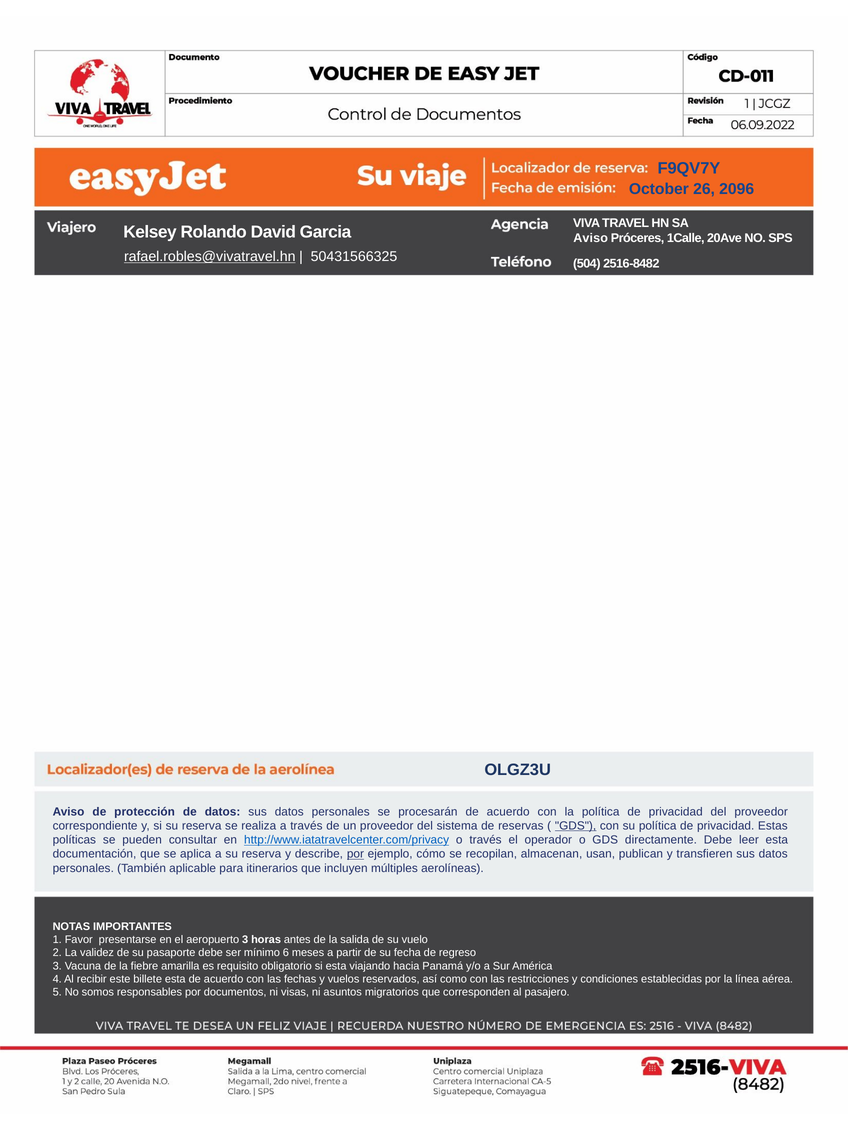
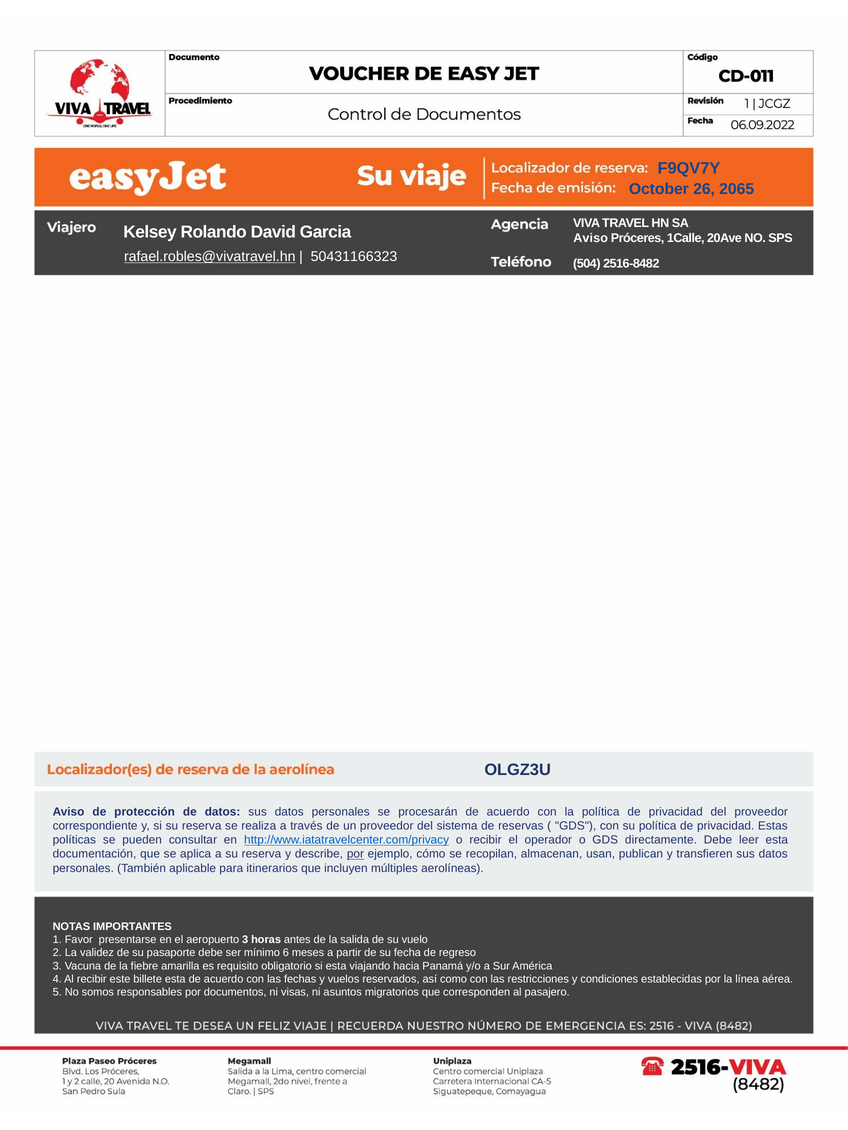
2096: 2096 -> 2065
50431566325: 50431566325 -> 50431166323
GDS at (576, 826) underline: present -> none
o través: través -> recibir
